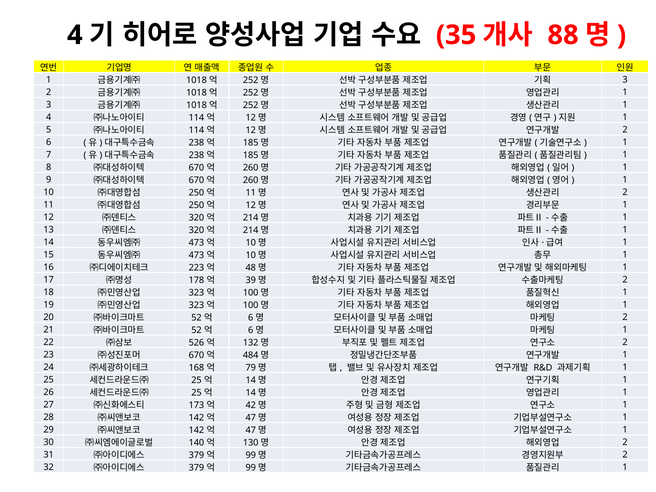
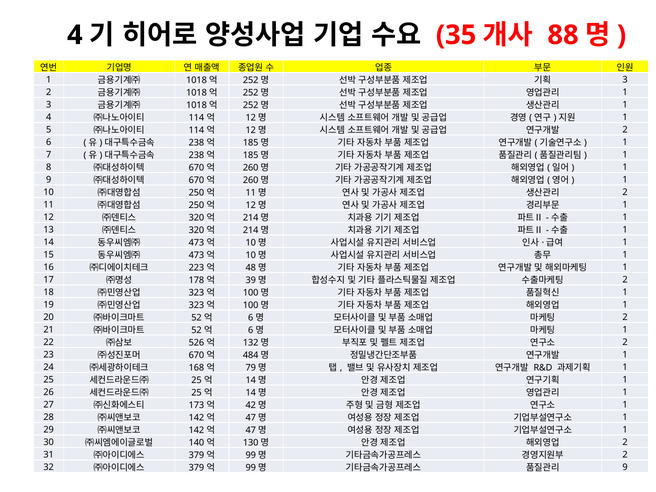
1 at (625, 467): 1 -> 9
